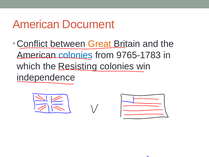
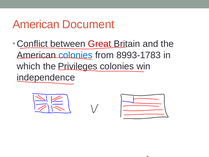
Great colour: orange -> red
9765-1783: 9765-1783 -> 8993-1783
Resisting: Resisting -> Privileges
